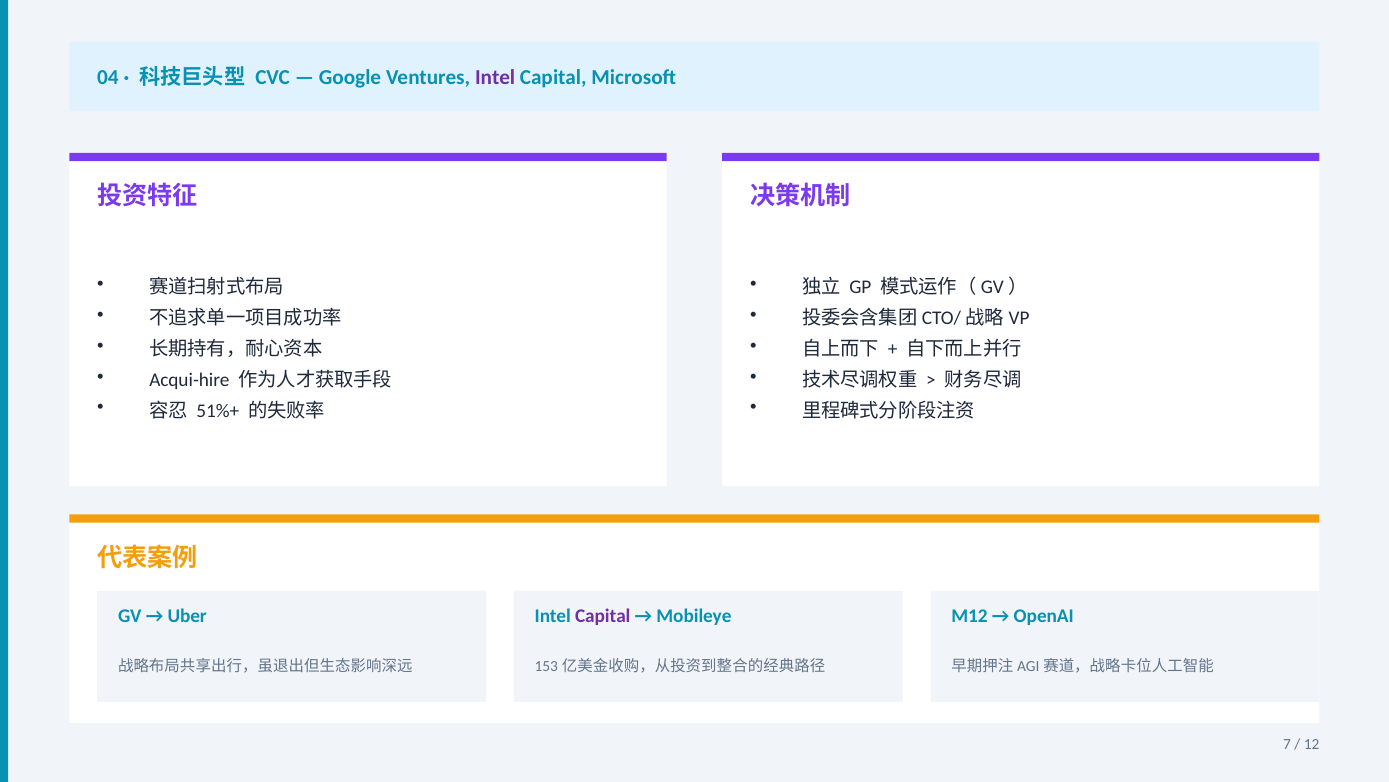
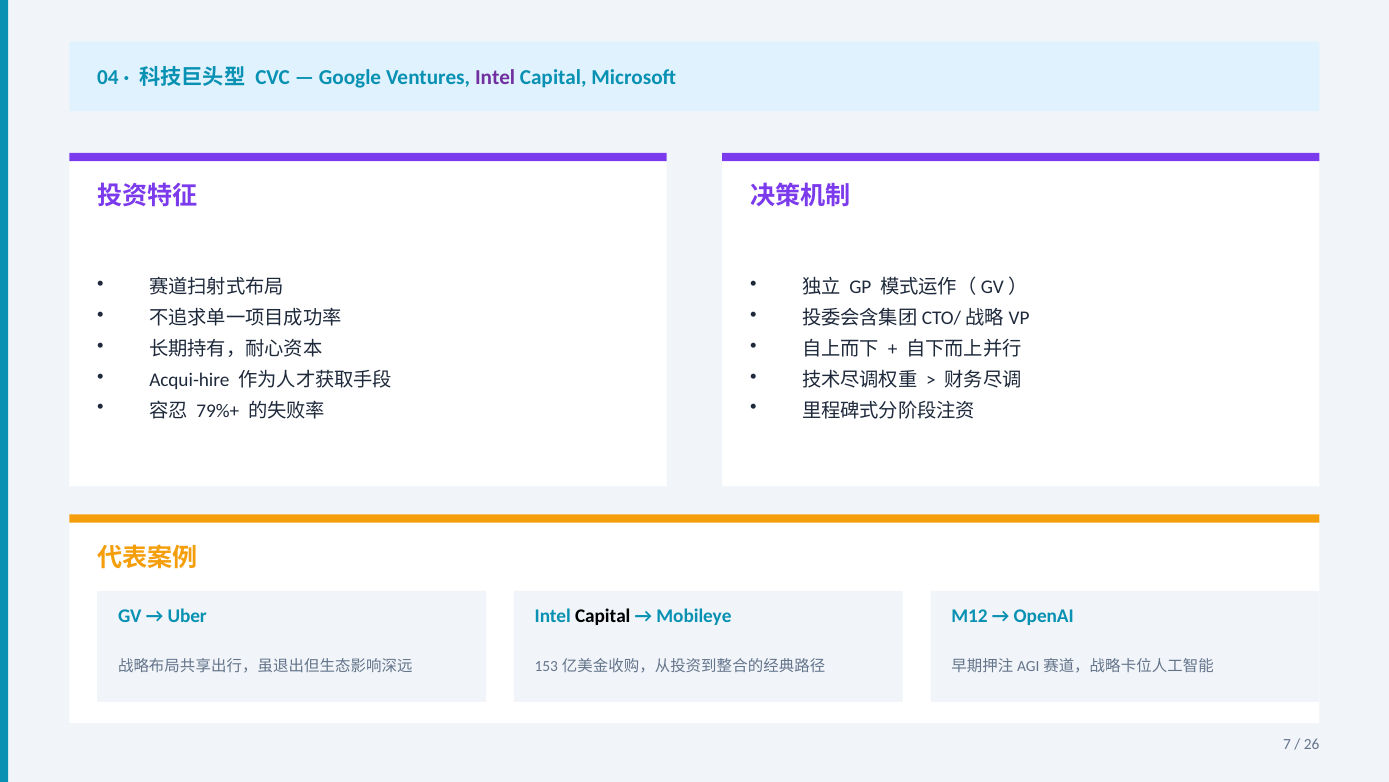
51%+: 51%+ -> 79%+
Capital at (603, 616) colour: purple -> black
12: 12 -> 26
